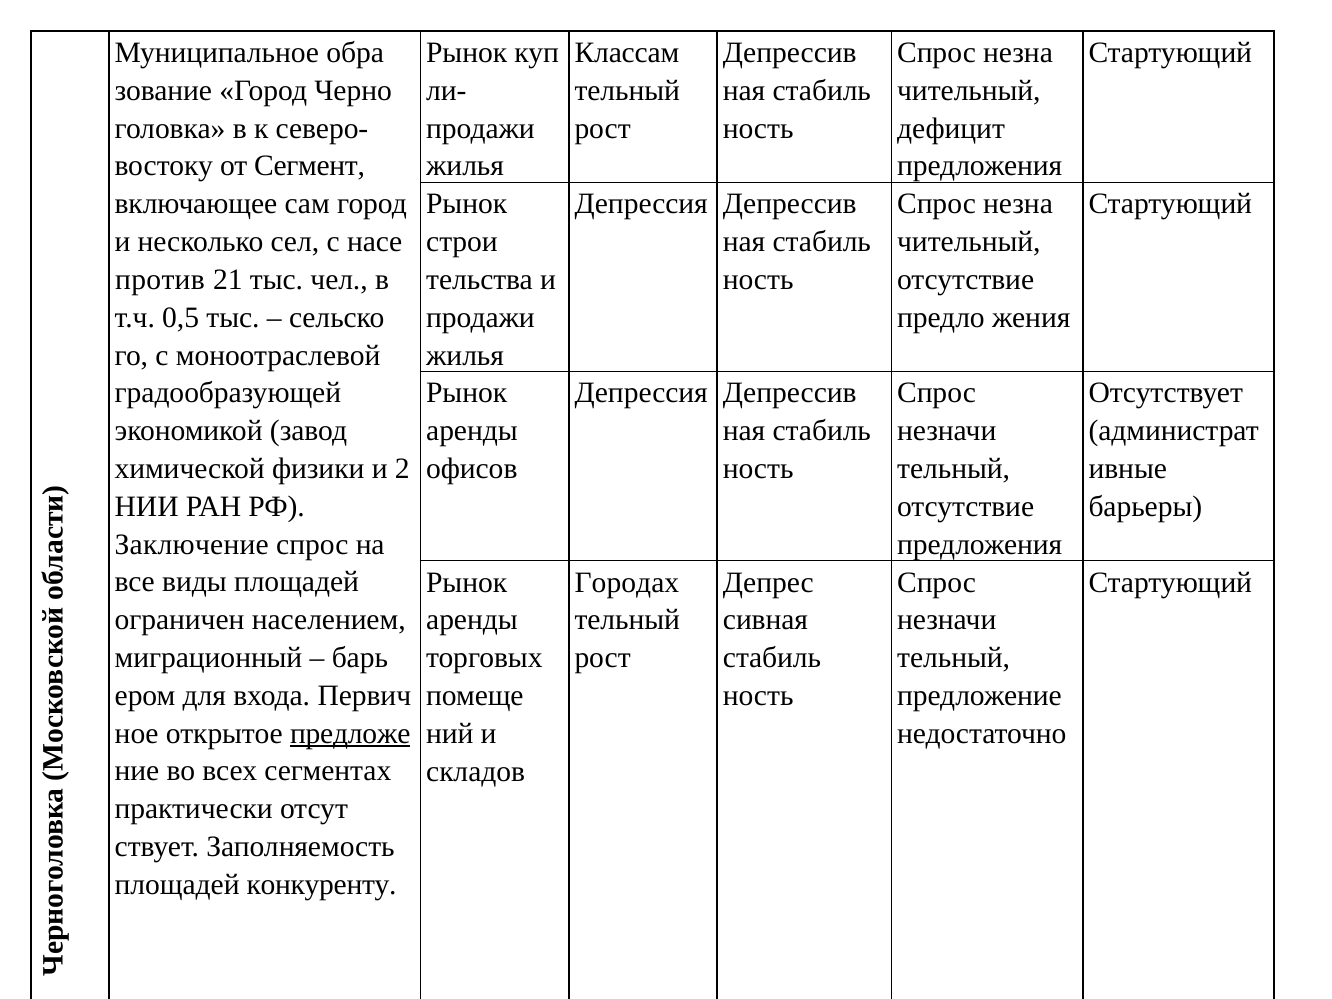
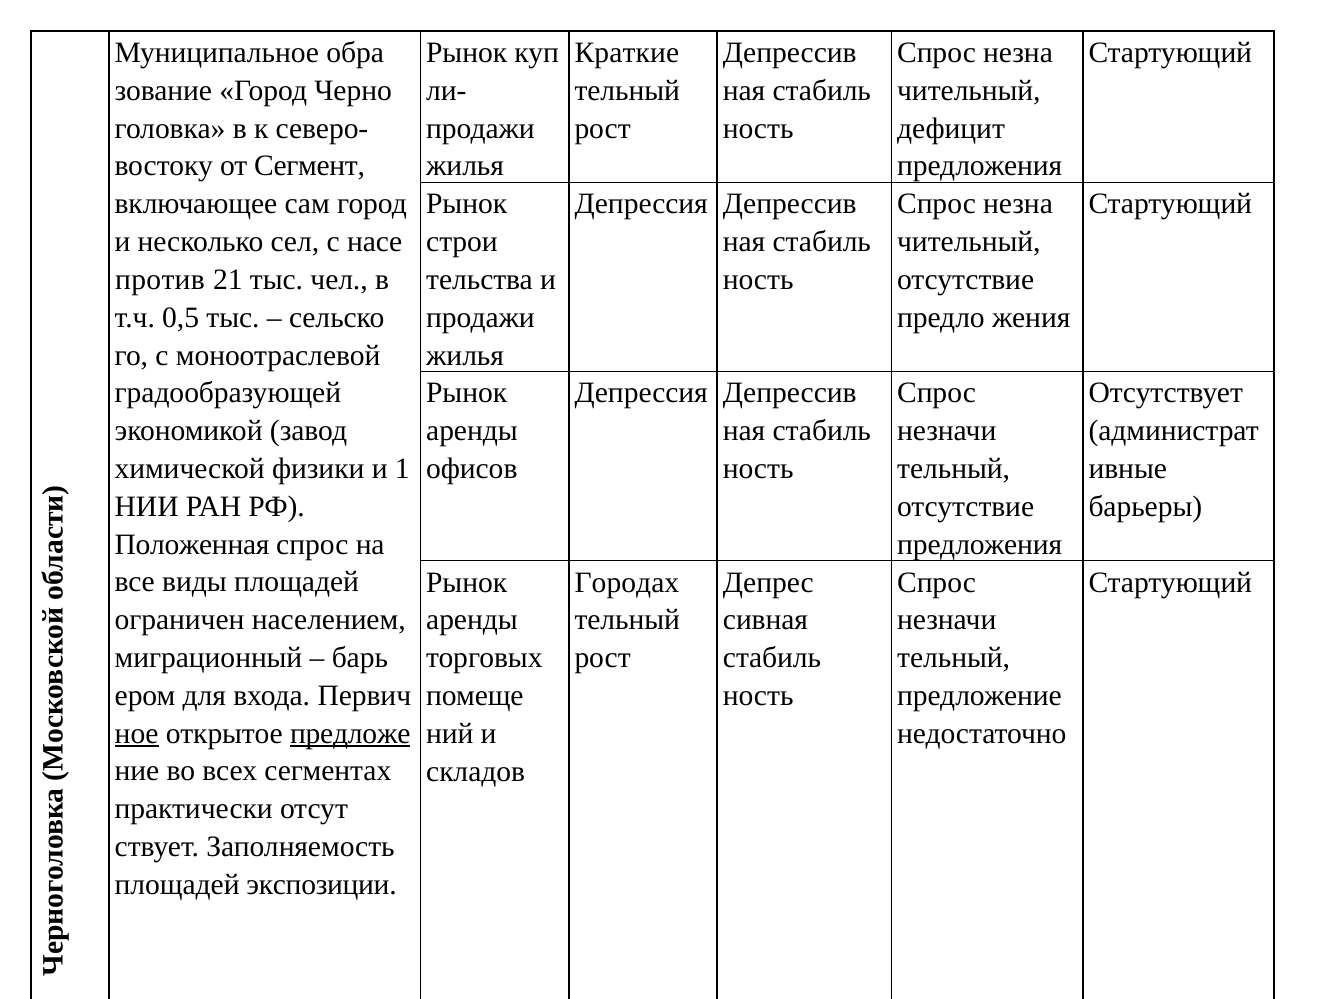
Классам: Классам -> Краткие
2: 2 -> 1
Заключение: Заключение -> Положенная
ное underline: none -> present
конкуренту: конкуренту -> экспозиции
